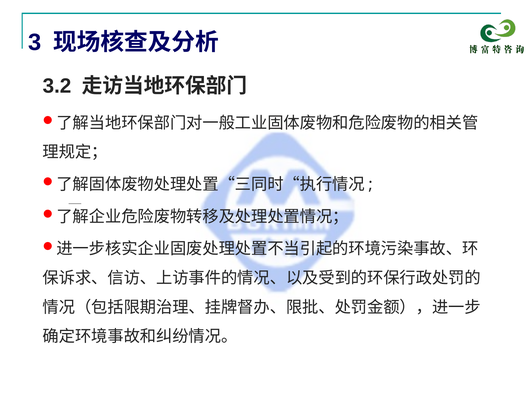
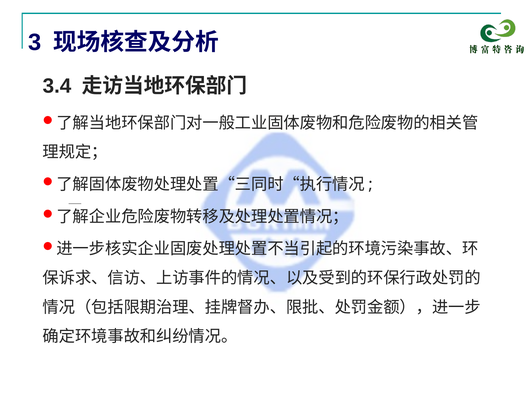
3.2: 3.2 -> 3.4
